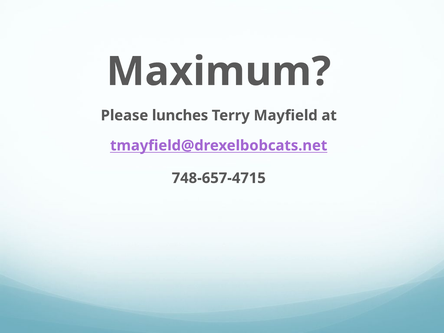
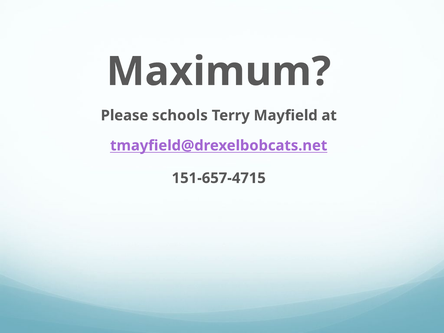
lunches: lunches -> schools
748-657-4715: 748-657-4715 -> 151-657-4715
